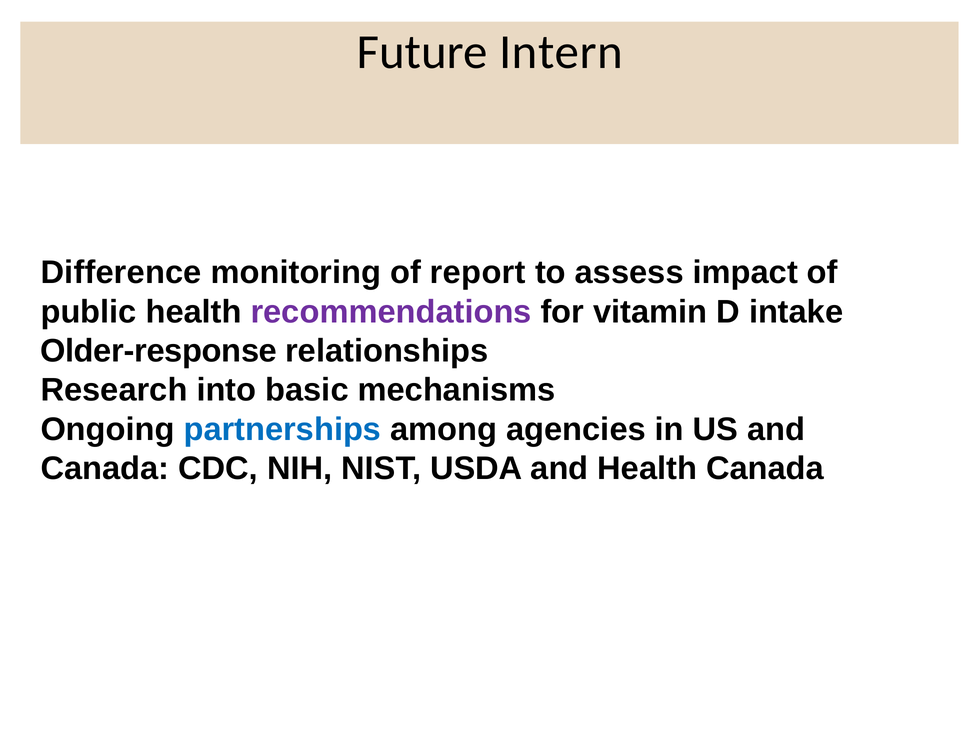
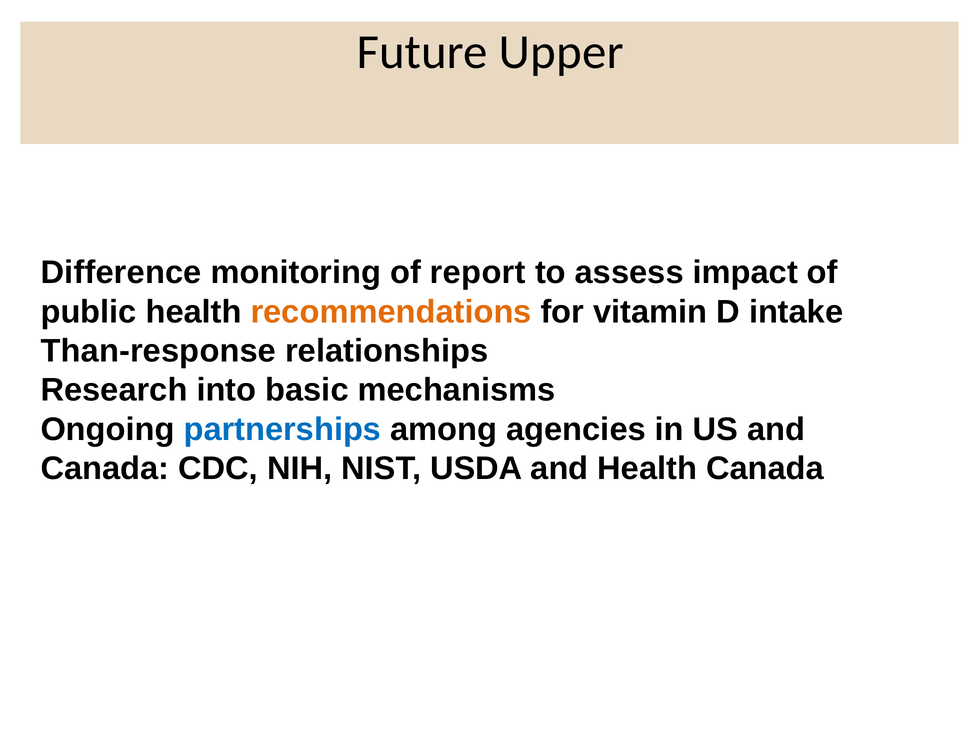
Intern: Intern -> Upper
recommendations colour: purple -> orange
Older-response: Older-response -> Than-response
